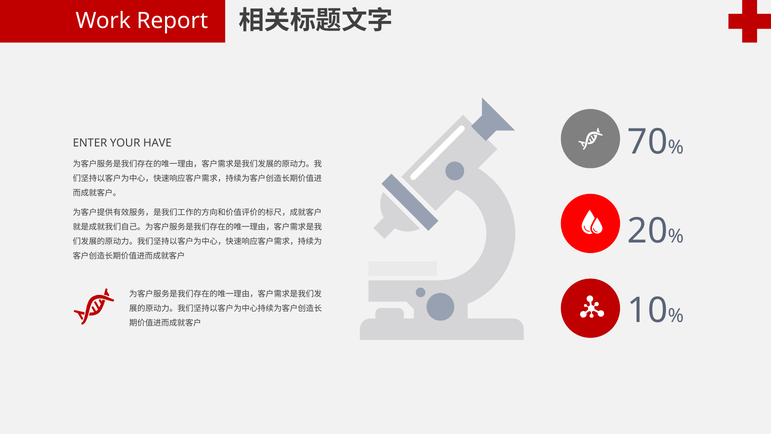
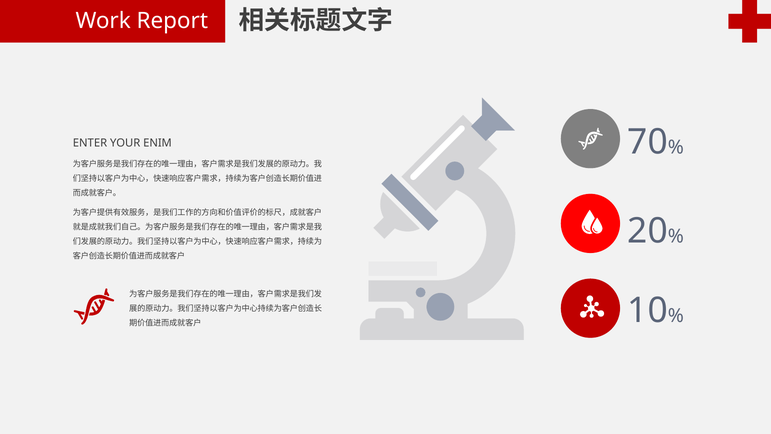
HAVE: HAVE -> ENIM
